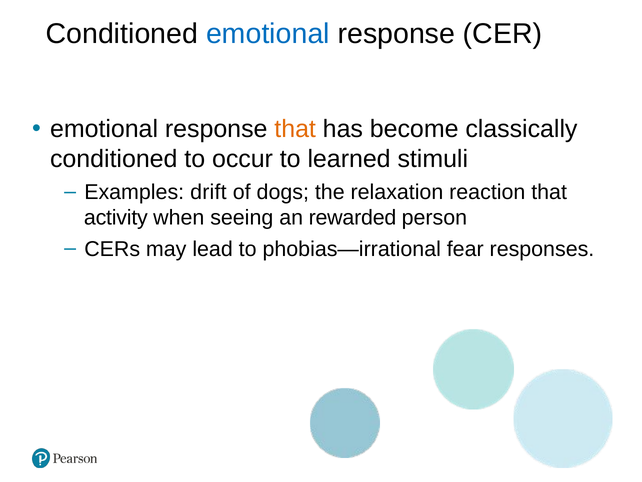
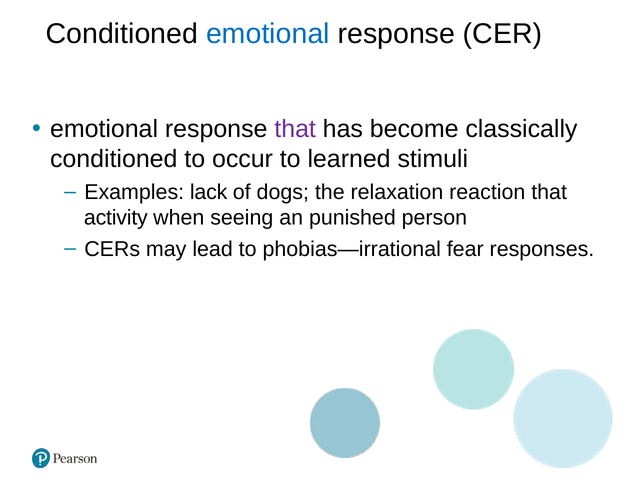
that at (295, 129) colour: orange -> purple
drift: drift -> lack
rewarded: rewarded -> punished
